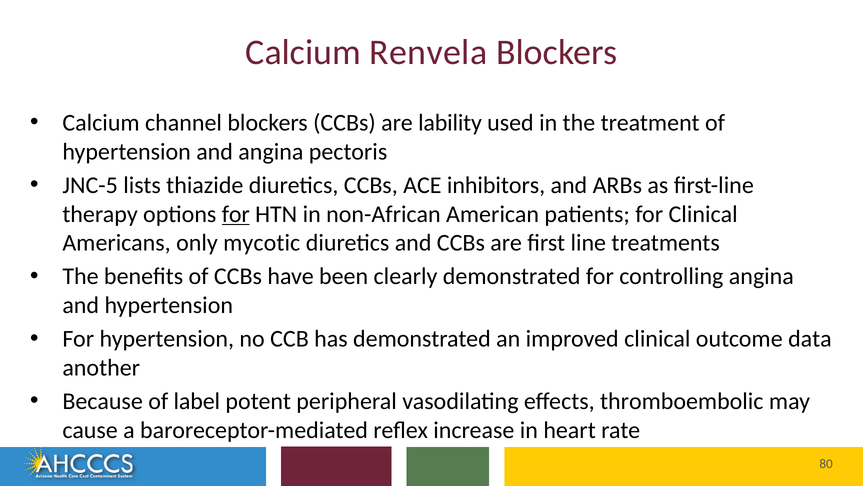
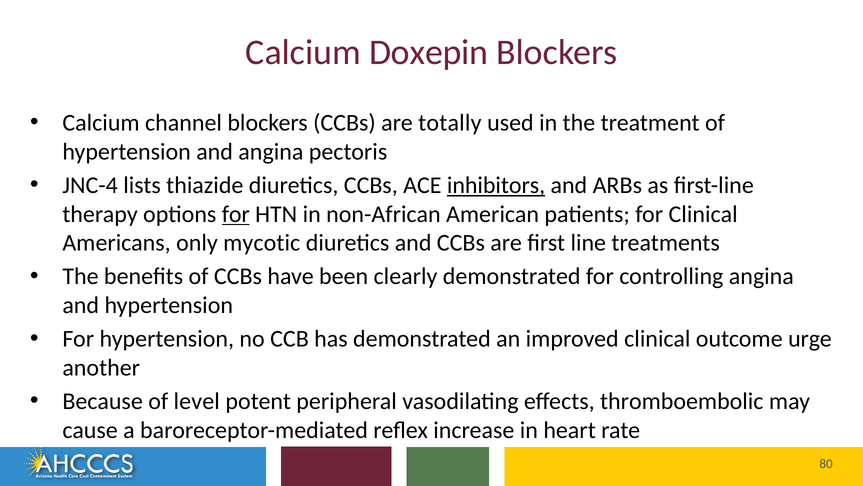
Renvela: Renvela -> Doxepin
lability: lability -> totally
JNC-5: JNC-5 -> JNC-4
inhibitors underline: none -> present
data: data -> urge
label: label -> level
